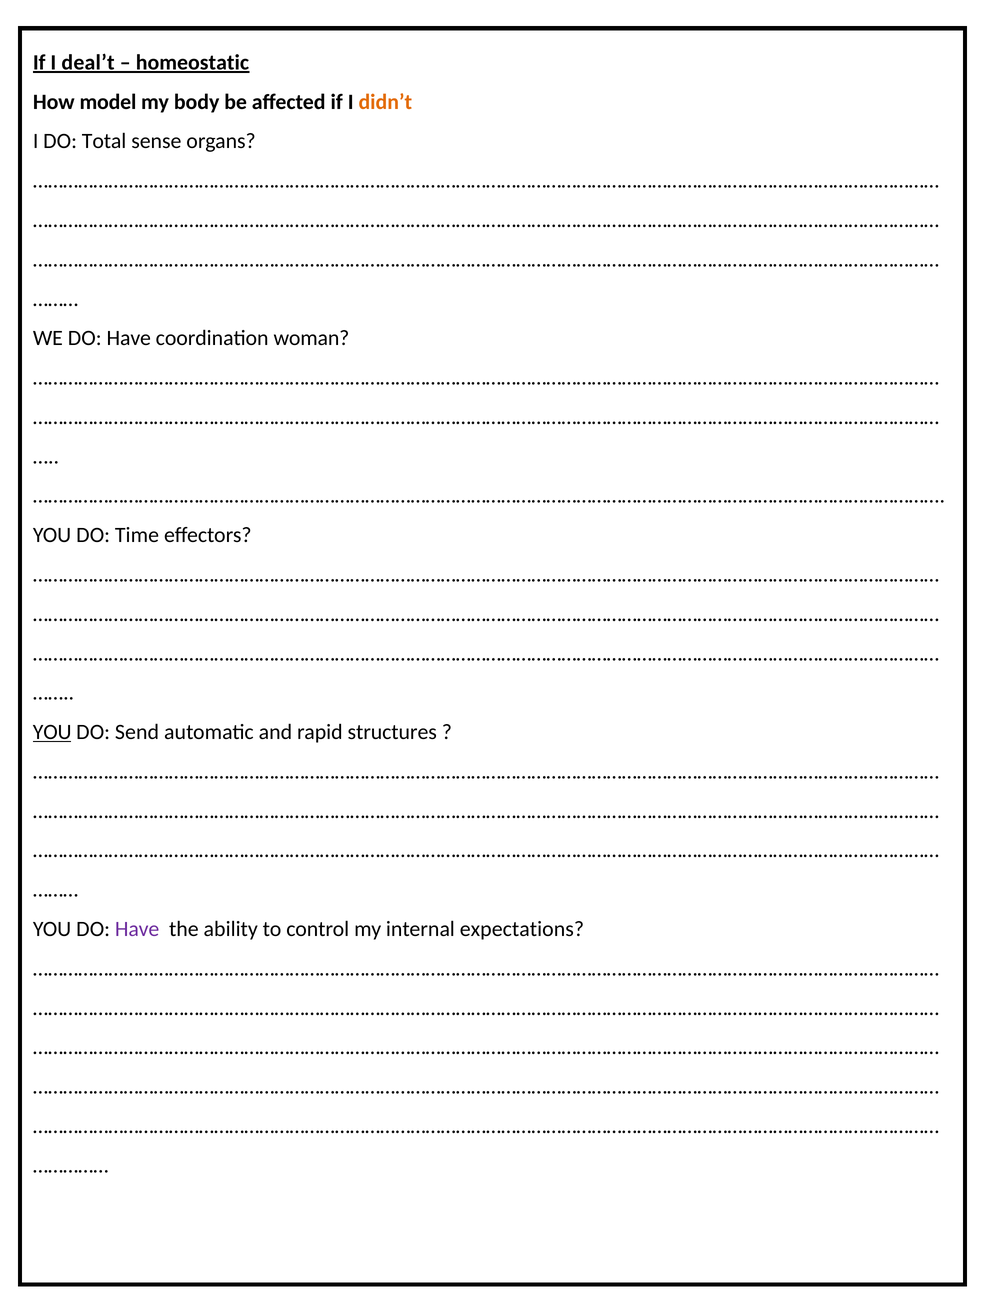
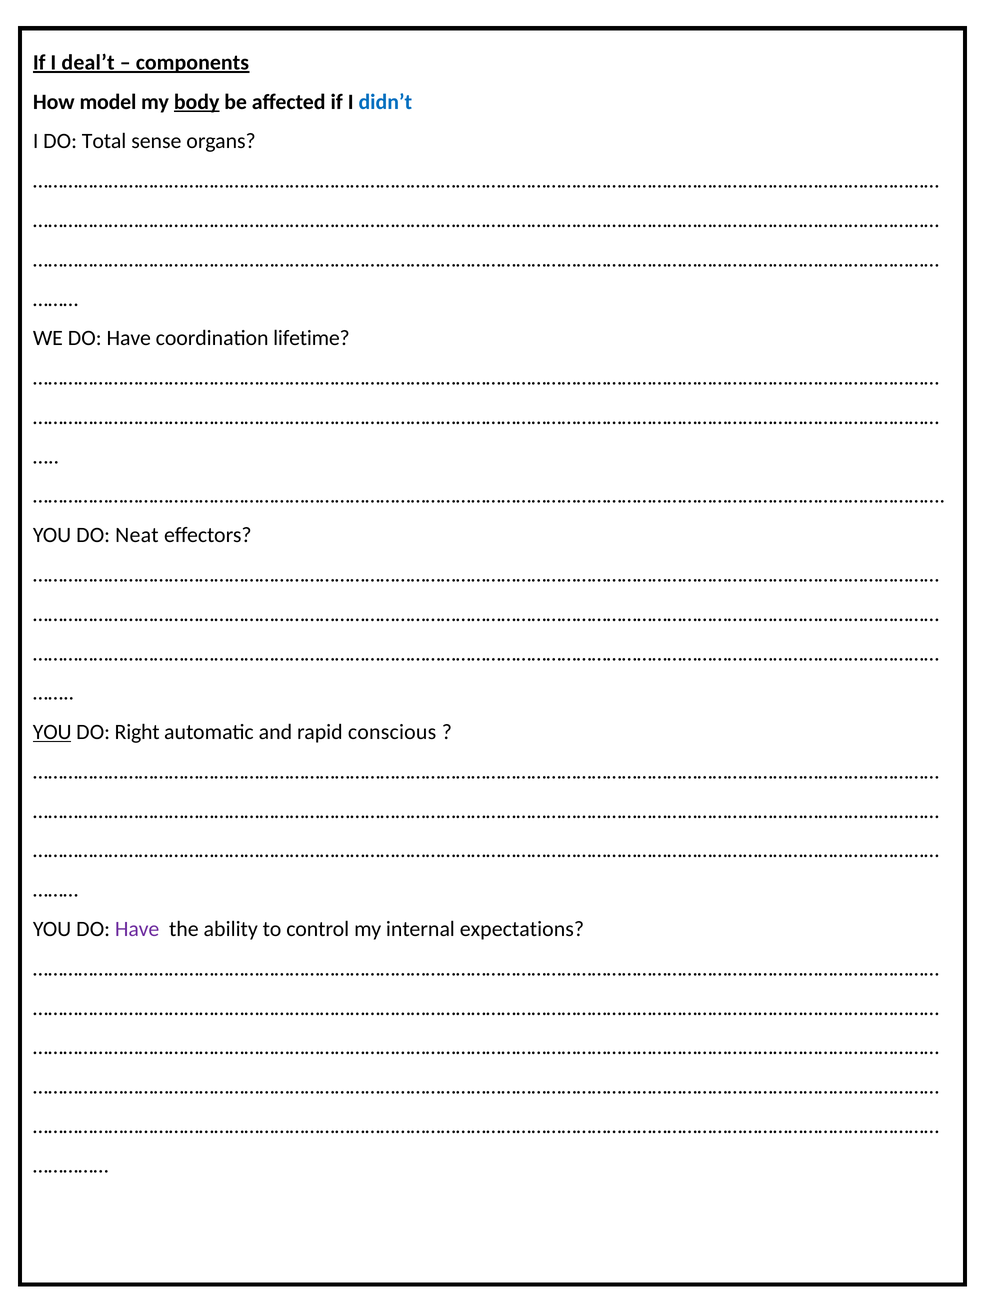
homeostatic: homeostatic -> components
body underline: none -> present
didn’t colour: orange -> blue
woman: woman -> lifetime
Time: Time -> Neat
Send: Send -> Right
structures: structures -> conscious
